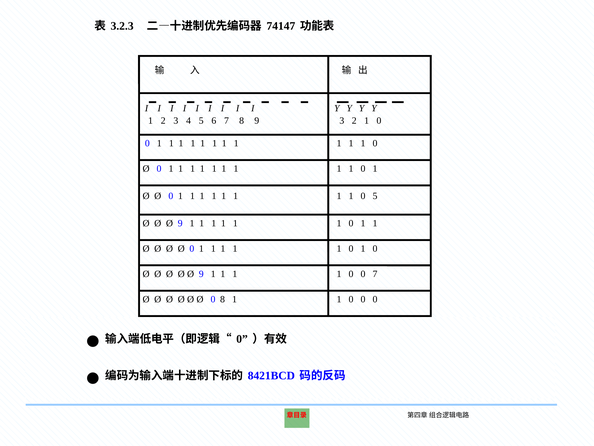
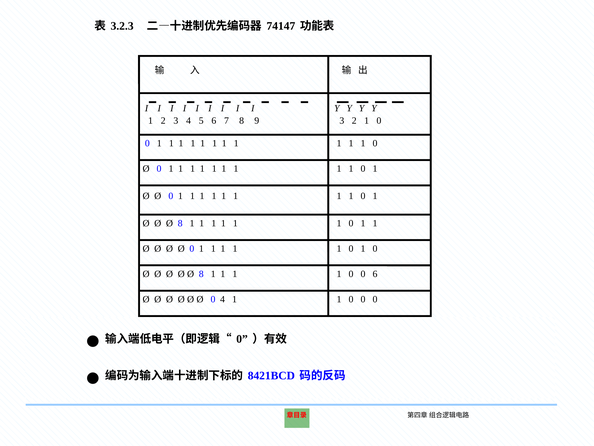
5 at (375, 196): 5 -> 1
9 at (180, 223): 9 -> 8
9 at (201, 274): 9 -> 8
0 7: 7 -> 6
0 8: 8 -> 4
